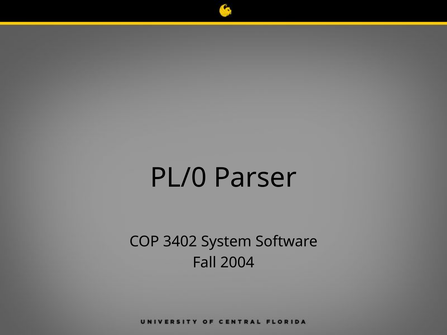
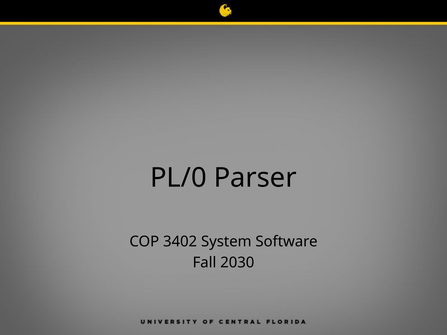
2004: 2004 -> 2030
